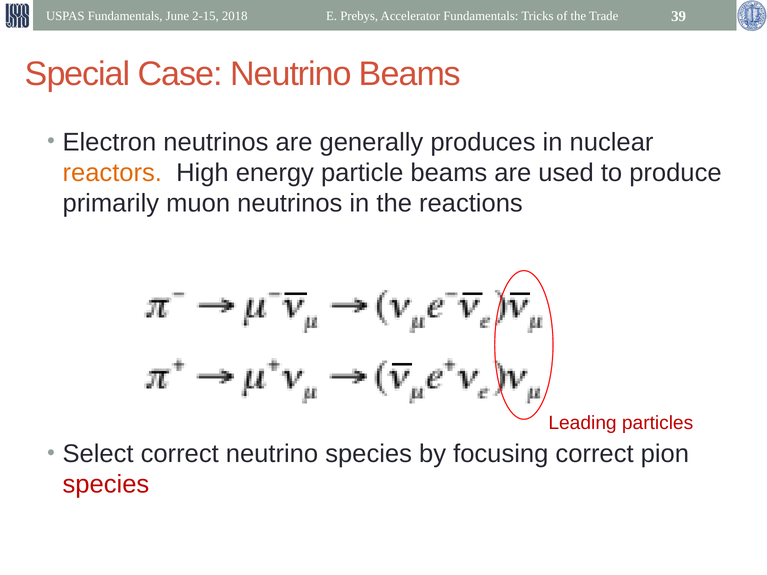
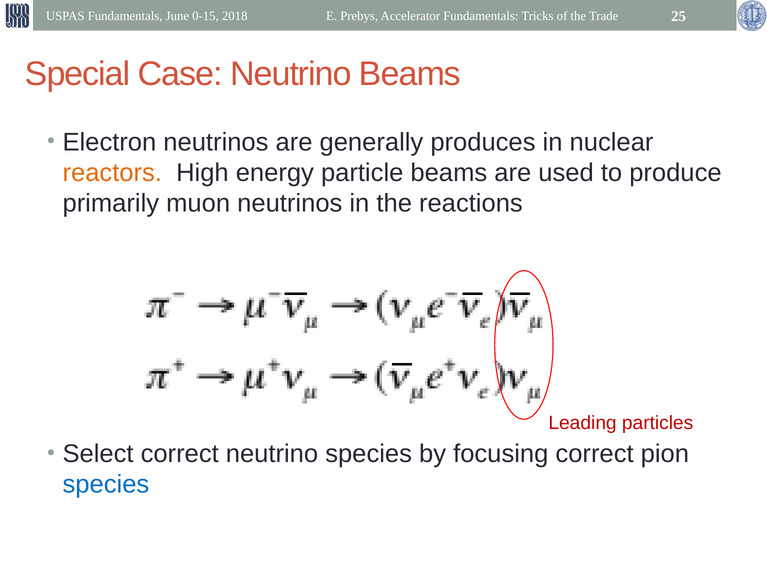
2-15: 2-15 -> 0-15
39: 39 -> 25
species at (106, 485) colour: red -> blue
